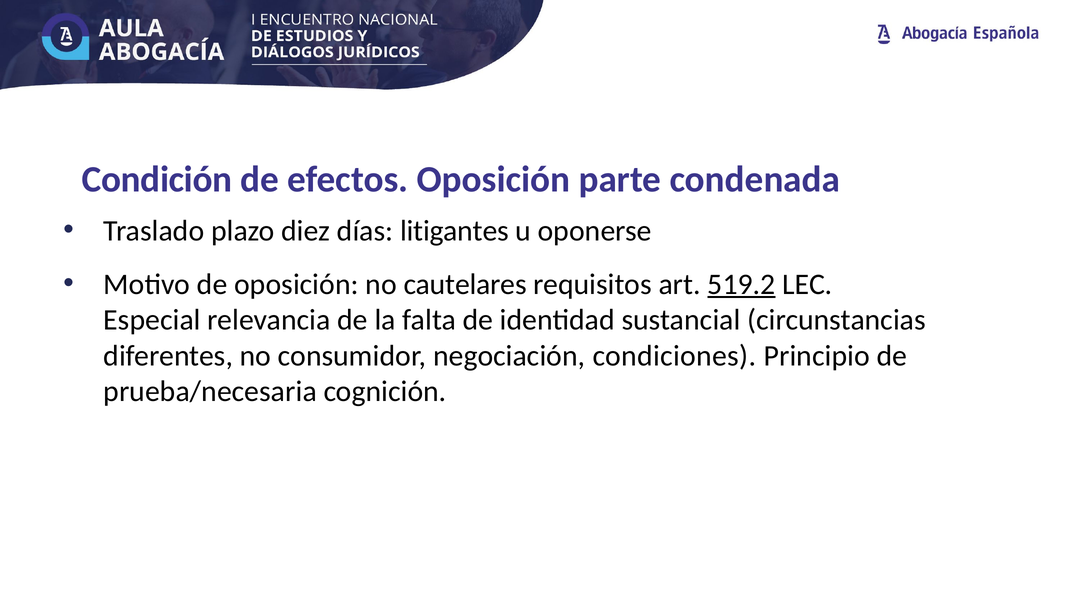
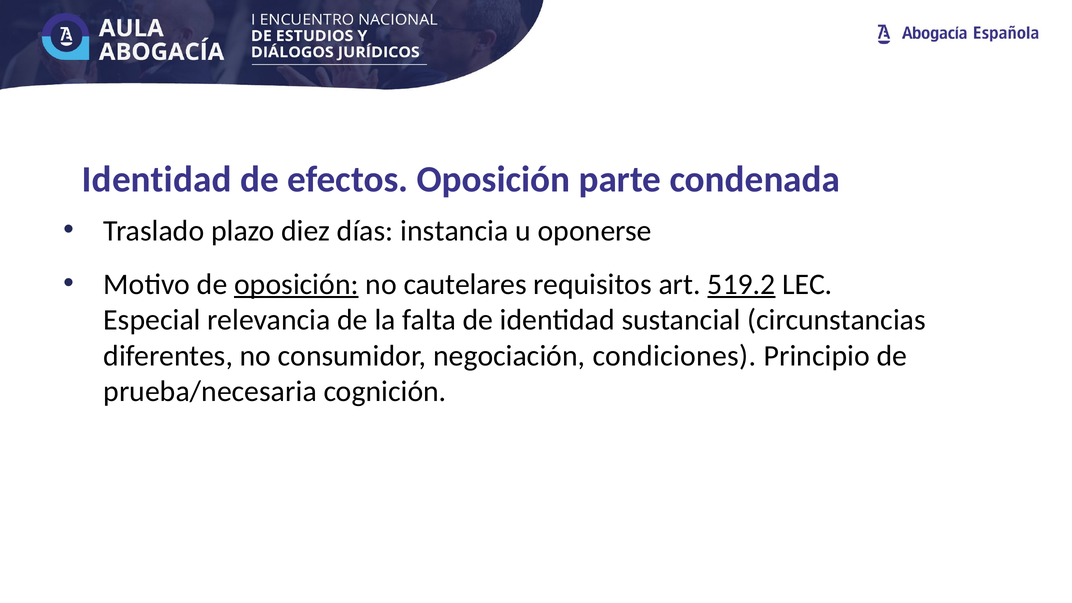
Condición at (157, 180): Condición -> Identidad
litigantes: litigantes -> instancia
oposición at (296, 284) underline: none -> present
